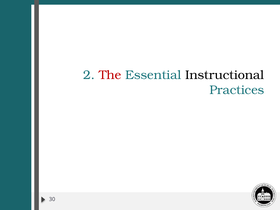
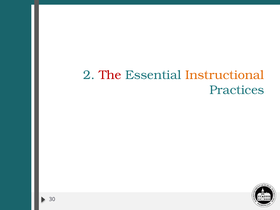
Instructional colour: black -> orange
